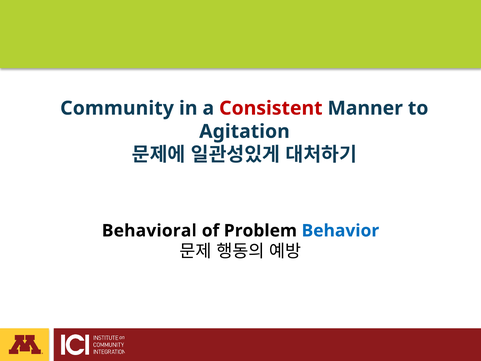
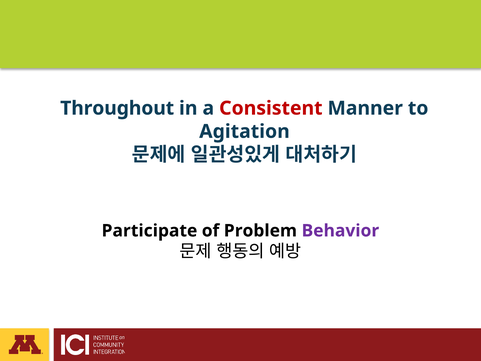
Community: Community -> Throughout
Behavioral: Behavioral -> Participate
Behavior colour: blue -> purple
